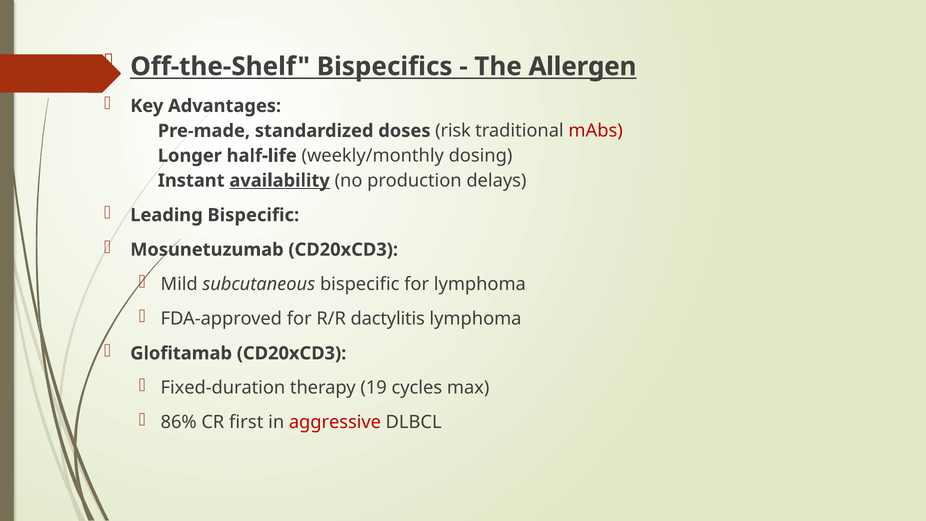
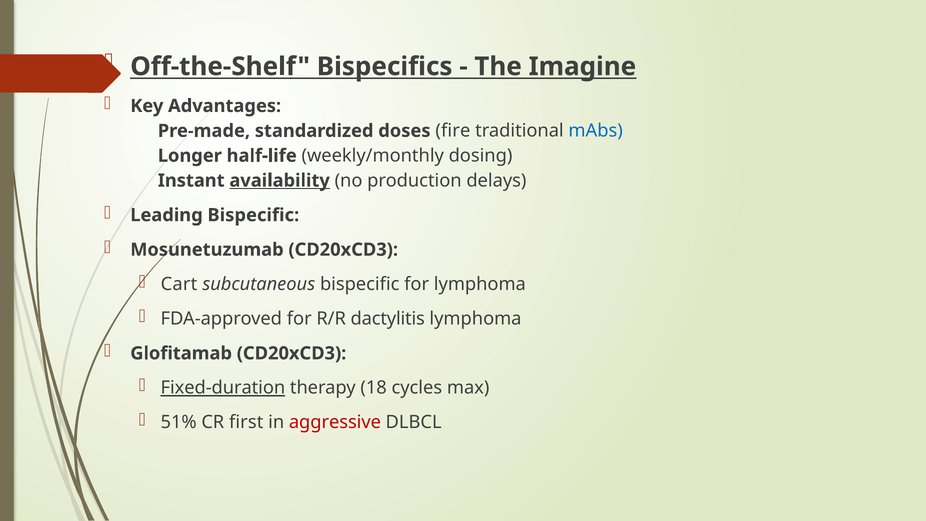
Allergen: Allergen -> Imagine
risk: risk -> fire
mAbs colour: red -> blue
Mild: Mild -> Cart
Fixed-duration underline: none -> present
19: 19 -> 18
86%: 86% -> 51%
